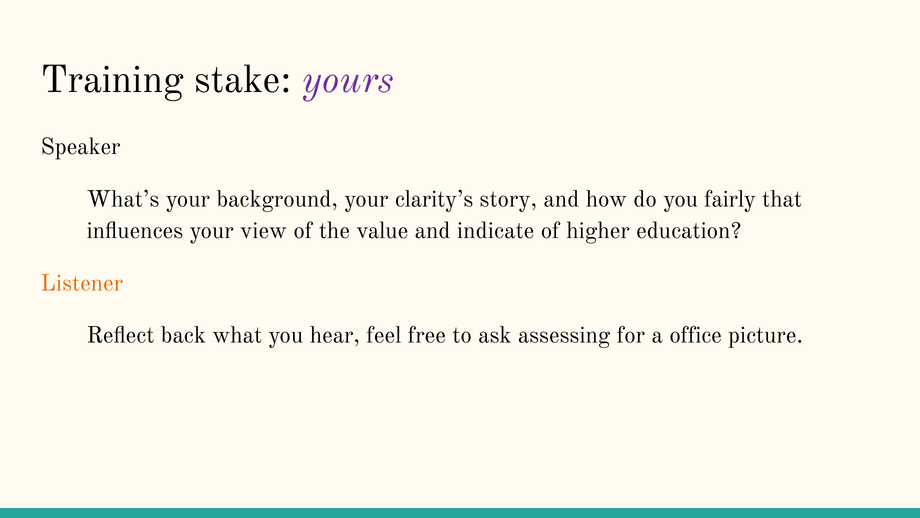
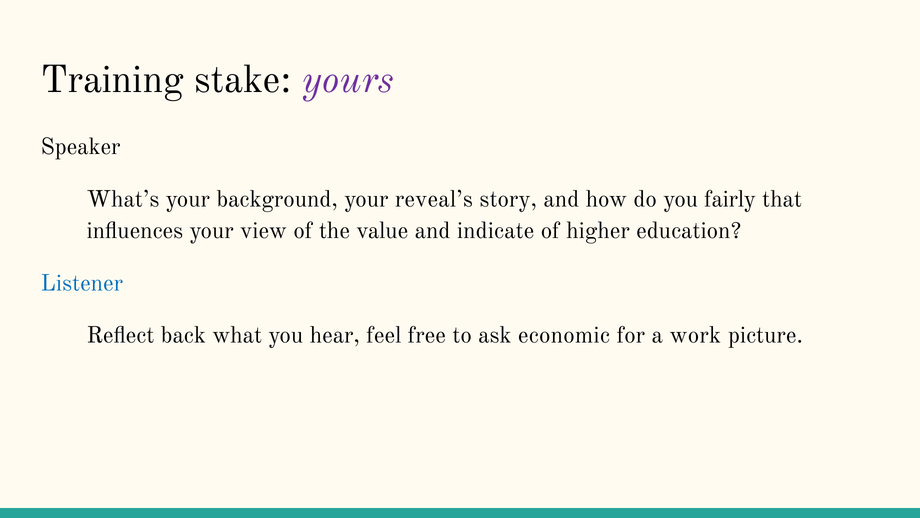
clarity’s: clarity’s -> reveal’s
Listener colour: orange -> blue
assessing: assessing -> economic
office: office -> work
